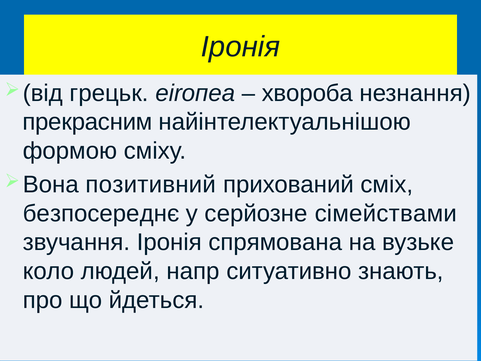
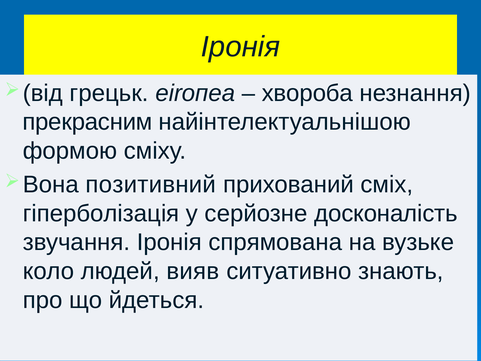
безпосереднє: безпосереднє -> гіперболізація
сімействами: сімействами -> досконалість
напр: напр -> вияв
